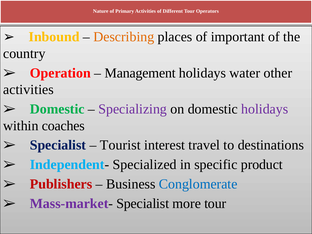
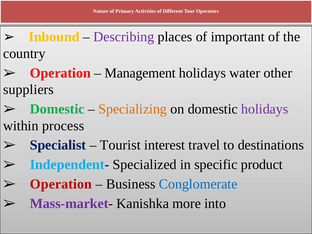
Describing colour: orange -> purple
activities at (28, 90): activities -> suppliers
Specializing colour: purple -> orange
coaches: coaches -> process
Publishers at (61, 184): Publishers -> Operation
Mass-market- Specialist: Specialist -> Kanishka
more tour: tour -> into
